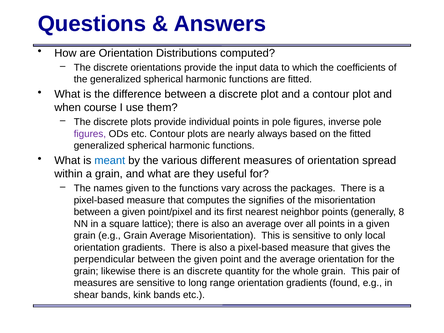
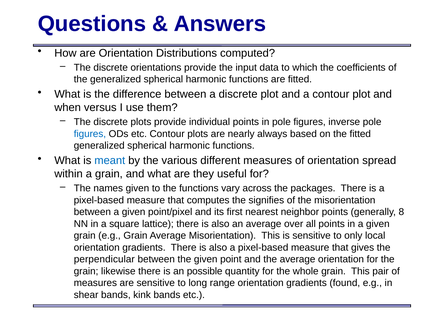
course: course -> versus
figures at (90, 134) colour: purple -> blue
an discrete: discrete -> possible
